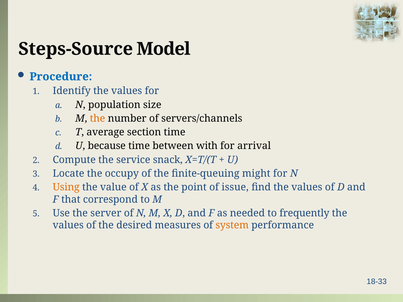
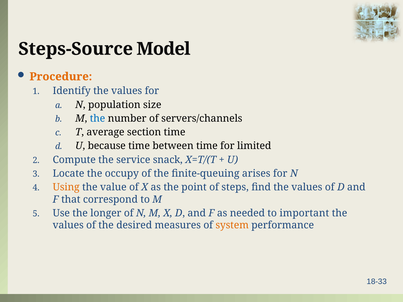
Procedure colour: blue -> orange
the at (98, 119) colour: orange -> blue
between with: with -> time
arrival: arrival -> limited
might: might -> arises
issue: issue -> steps
server: server -> longer
frequently: frequently -> important
